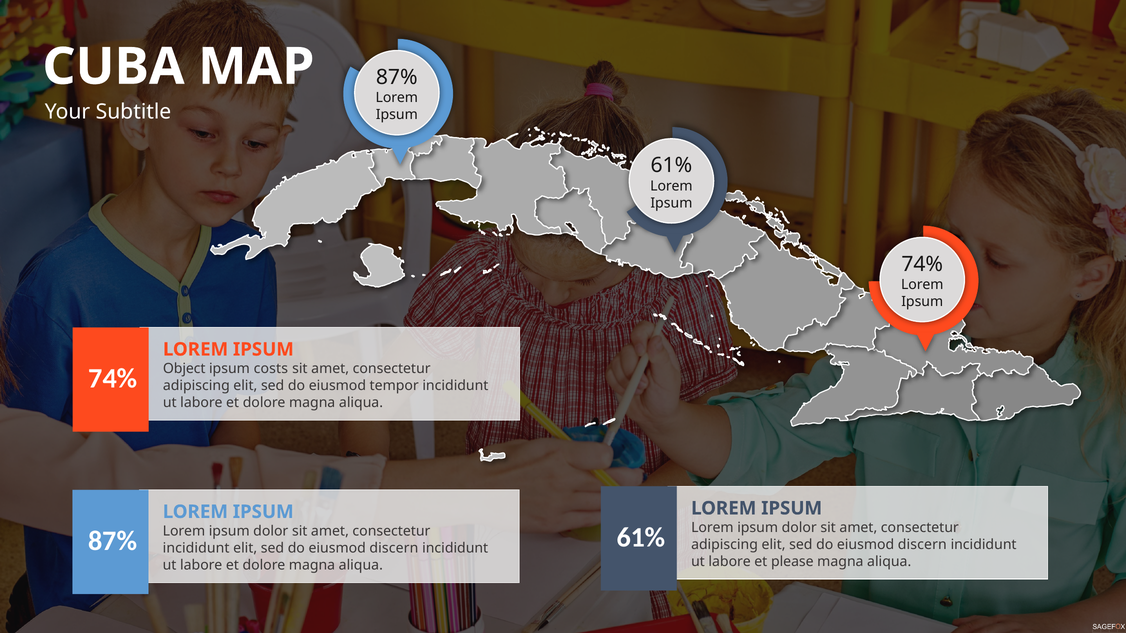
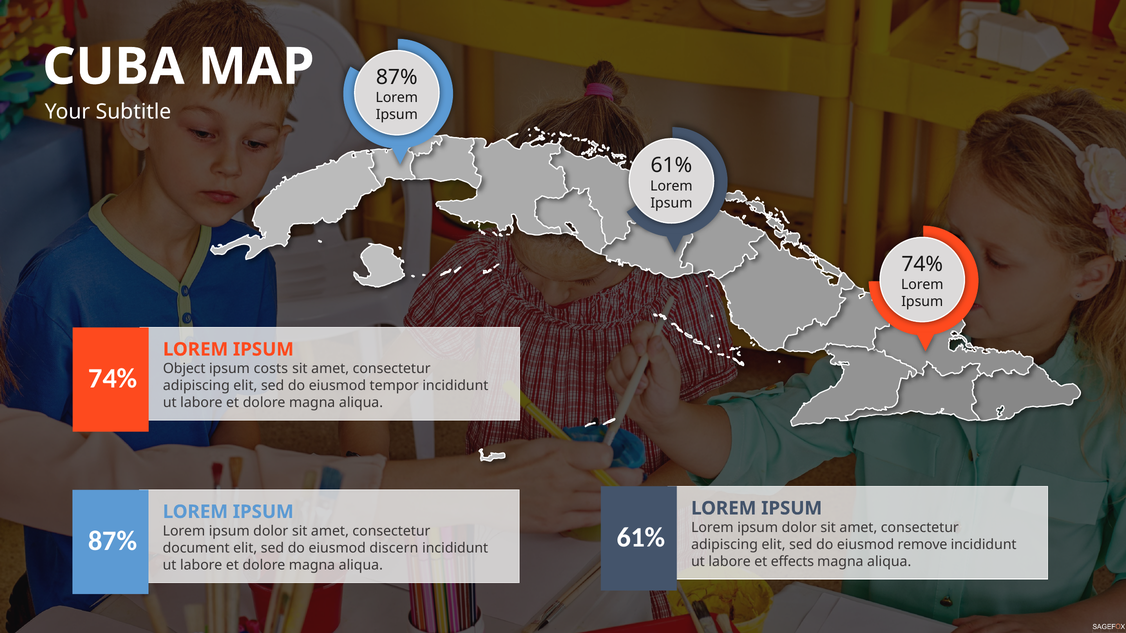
discern at (922, 545): discern -> remove
incididunt at (196, 548): incididunt -> document
please: please -> effects
